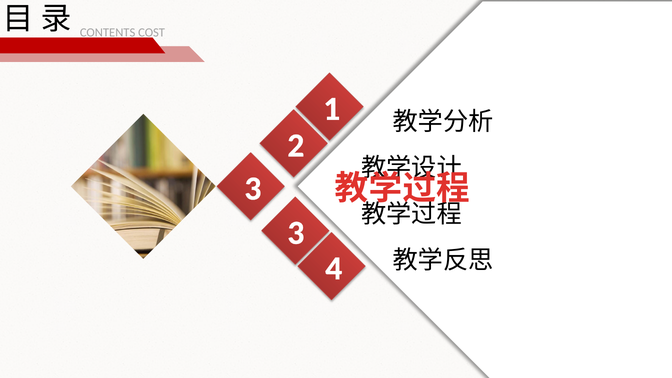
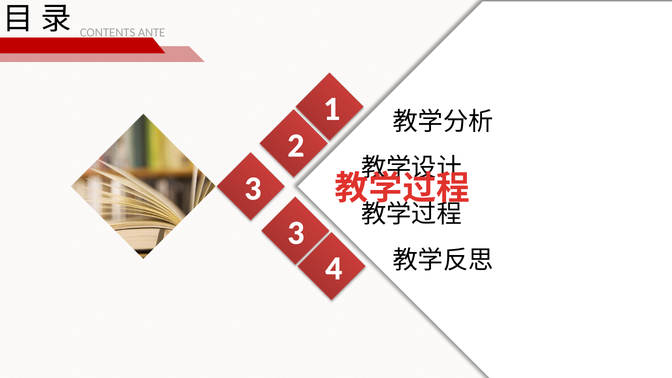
COST: COST -> ANTE
